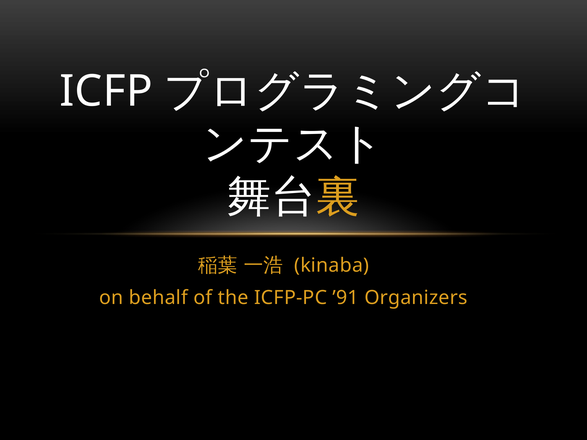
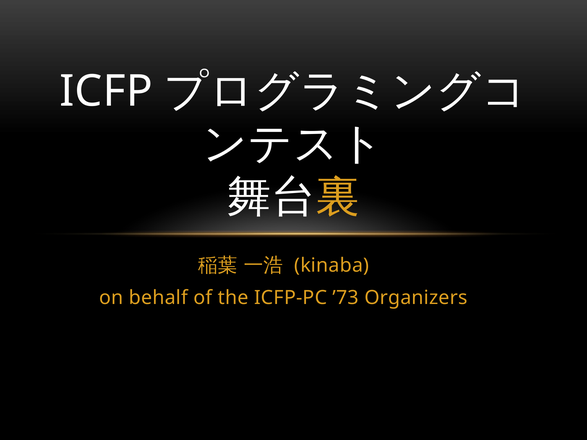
’91: ’91 -> ’73
